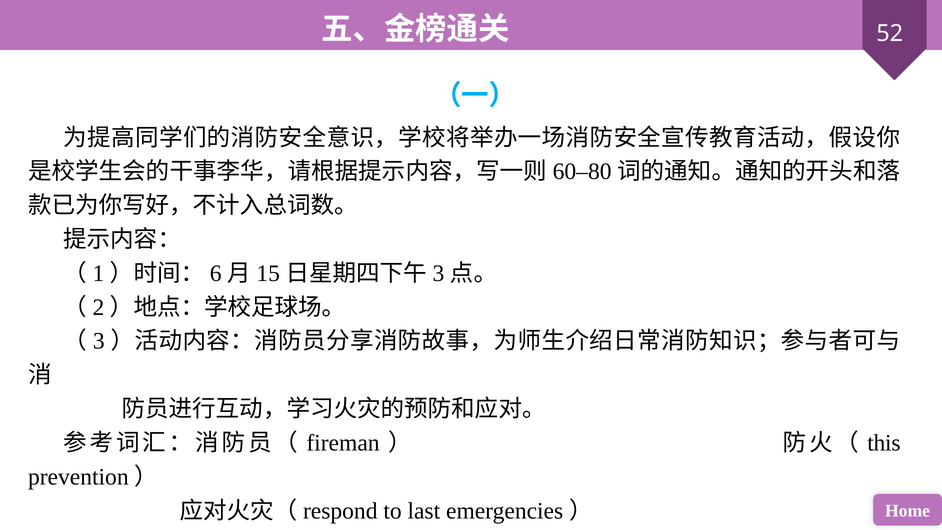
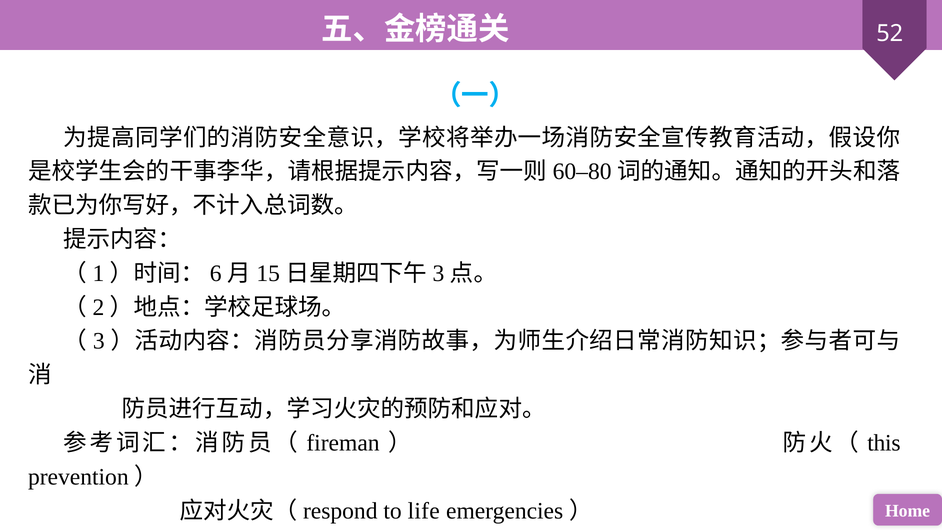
last: last -> life
